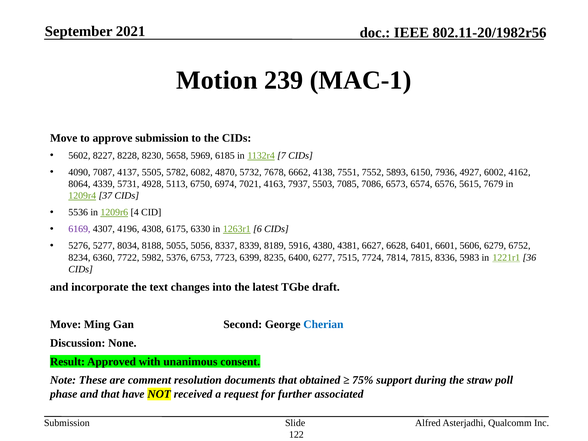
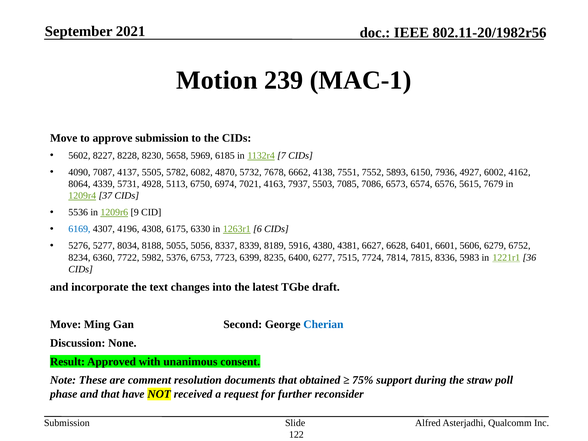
4: 4 -> 9
6169 colour: purple -> blue
associated: associated -> reconsider
